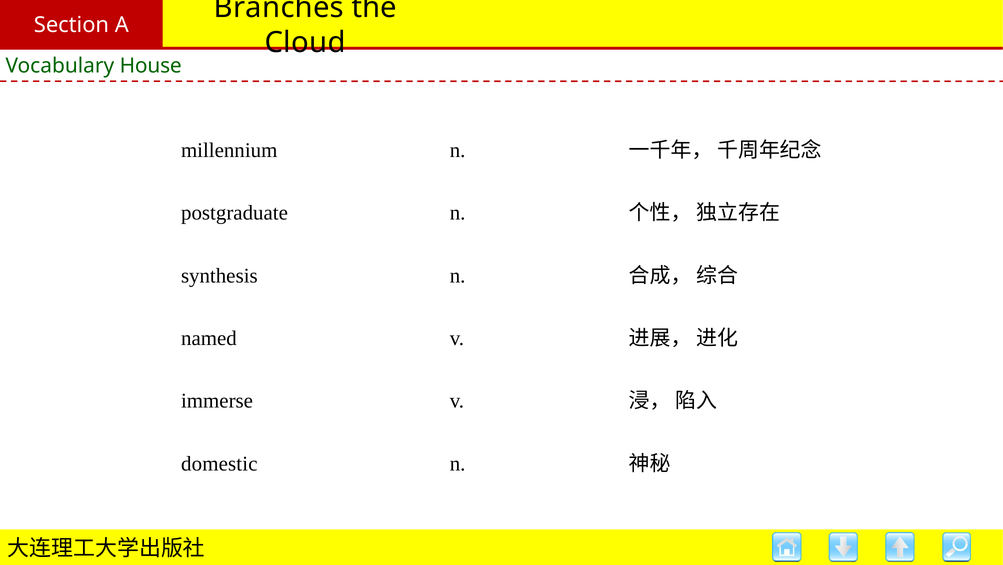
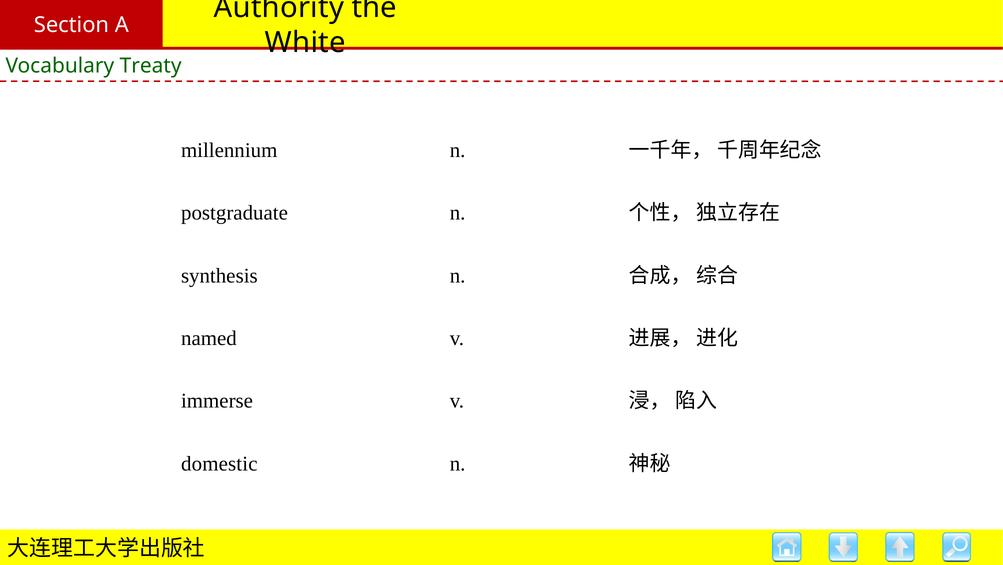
Branches: Branches -> Authority
Cloud: Cloud -> White
House: House -> Treaty
